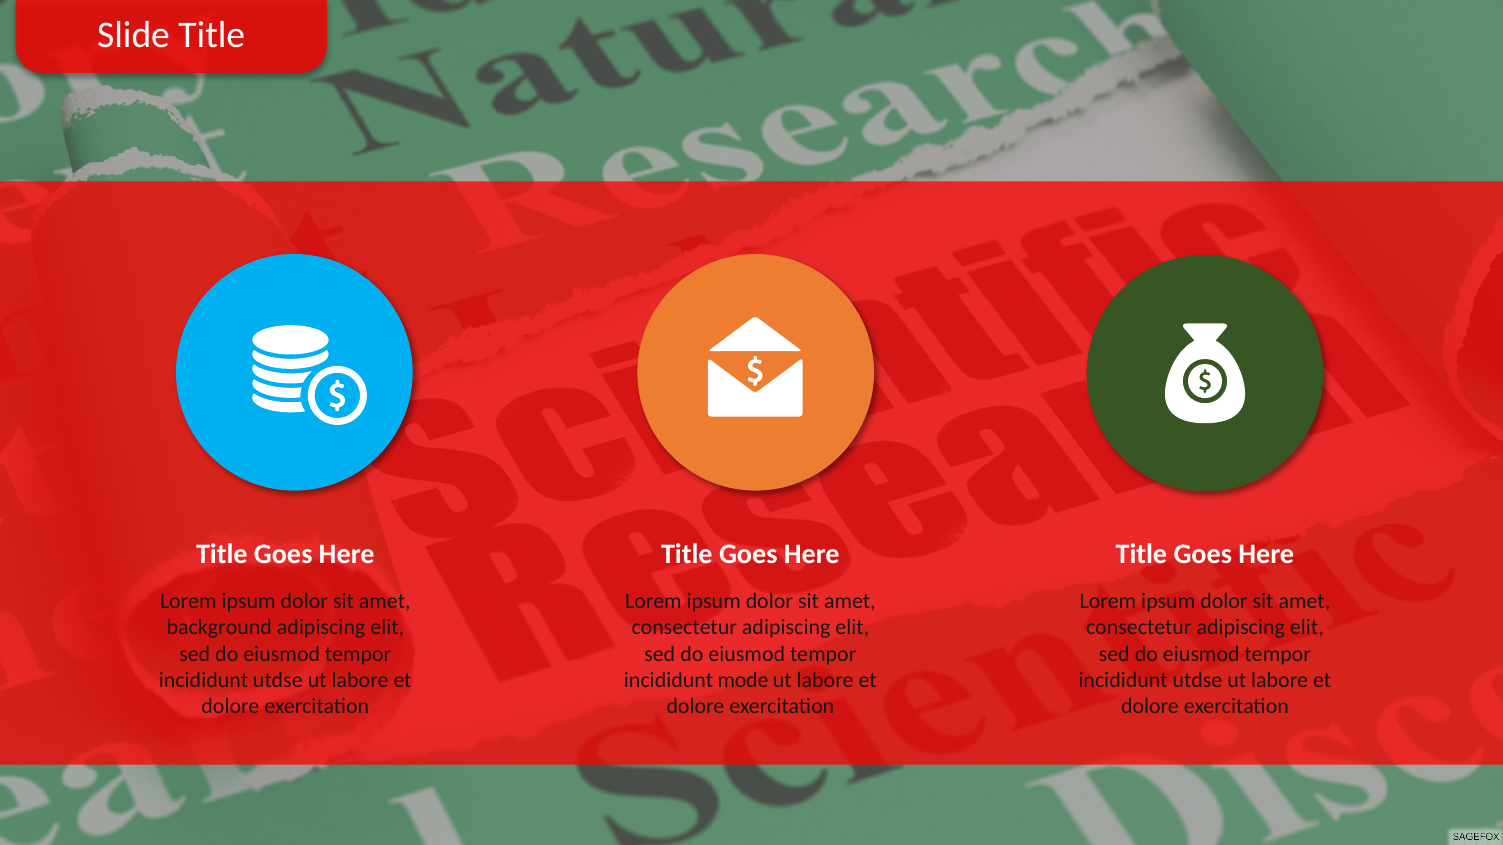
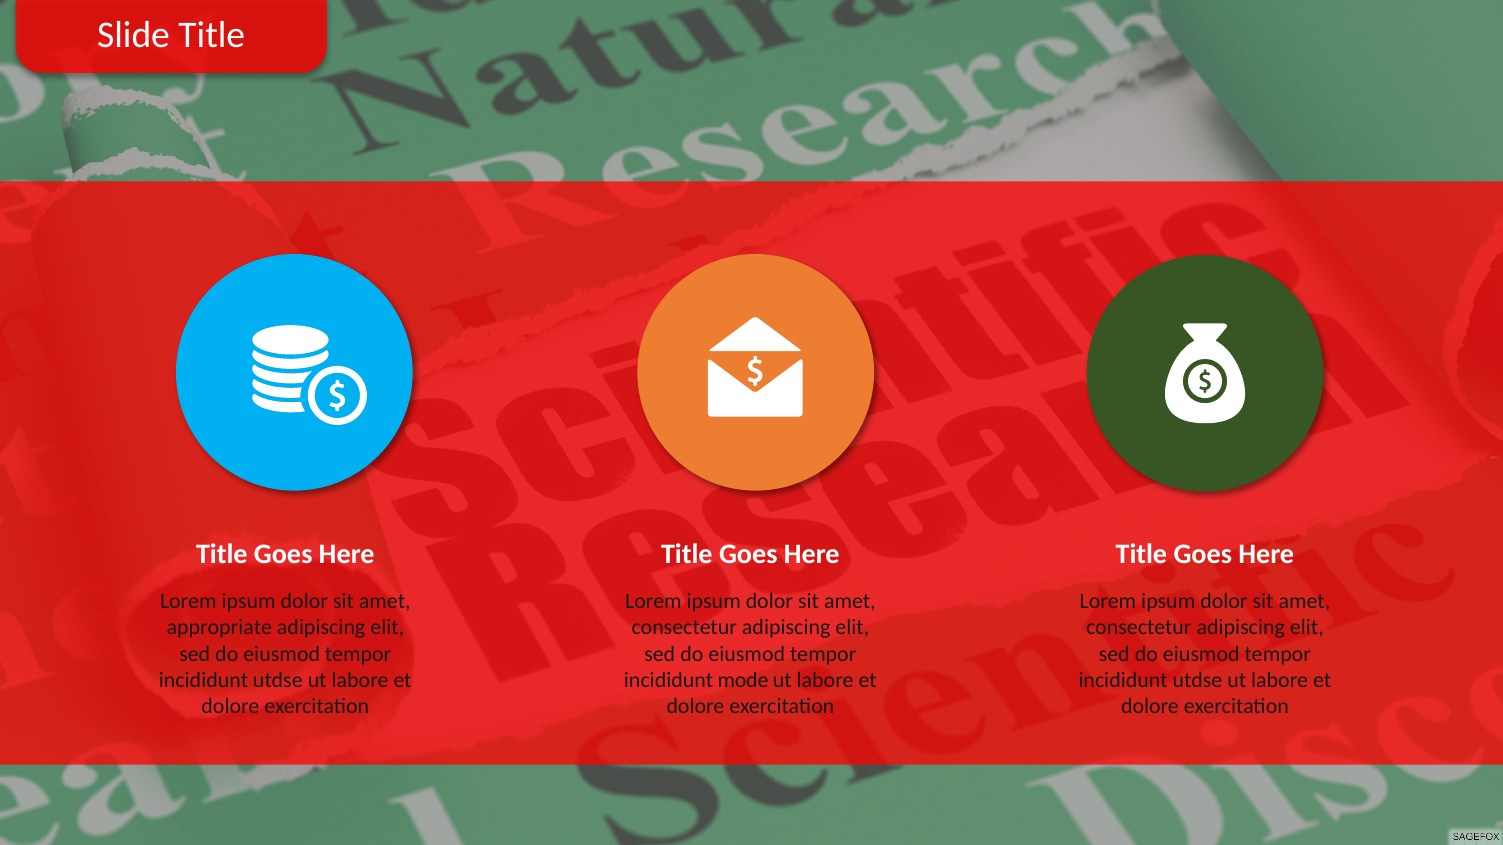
background: background -> appropriate
